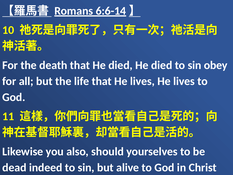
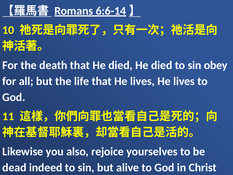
should: should -> rejoice
